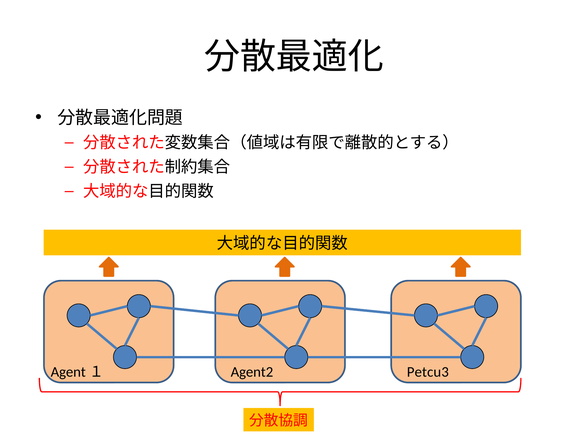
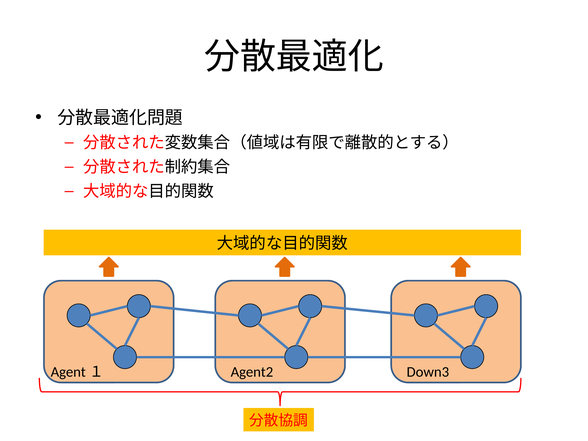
Petcu3: Petcu3 -> Down3
